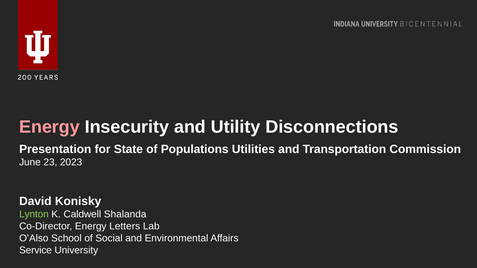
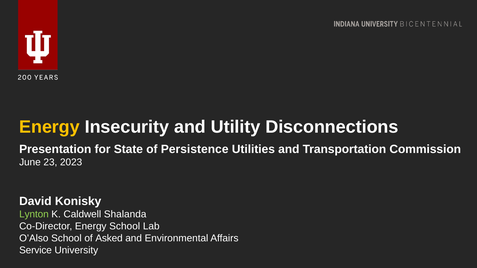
Energy at (50, 127) colour: pink -> yellow
Populations: Populations -> Persistence
Energy Letters: Letters -> School
Social: Social -> Asked
